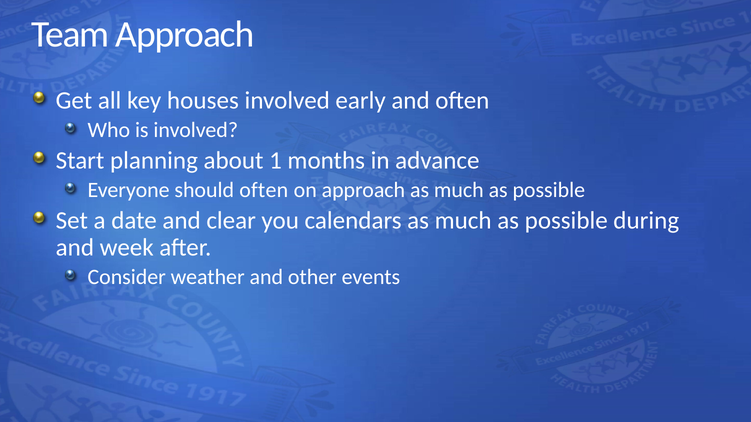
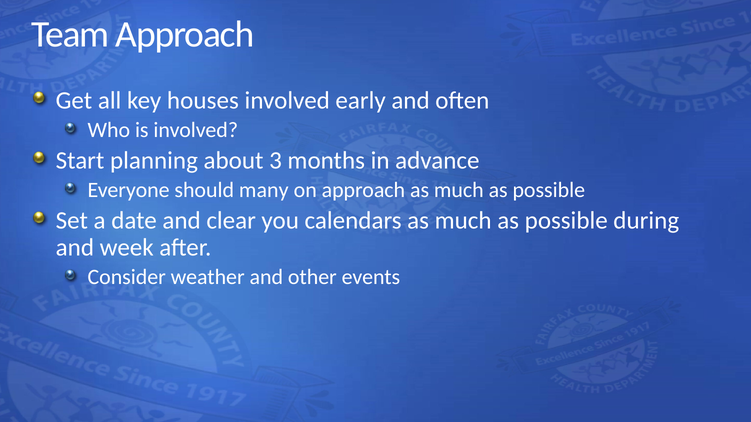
1: 1 -> 3
should often: often -> many
